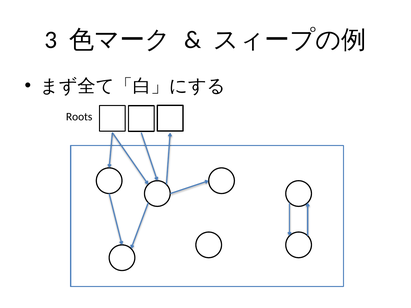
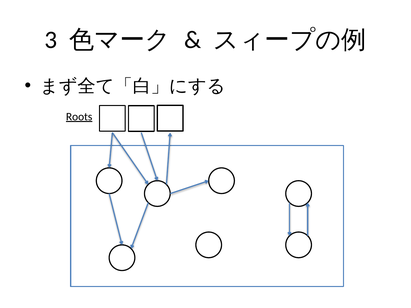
Roots underline: none -> present
